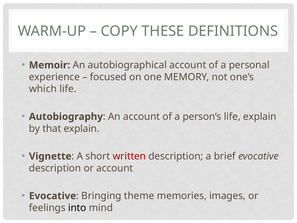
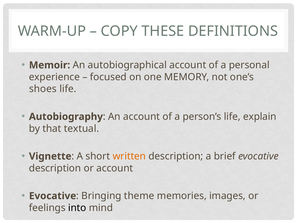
which: which -> shoes
that explain: explain -> textual
written colour: red -> orange
